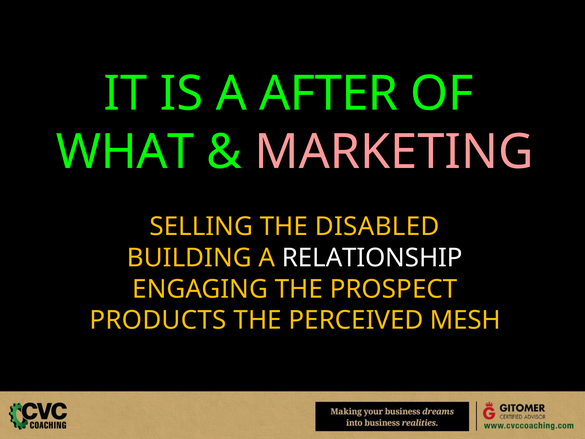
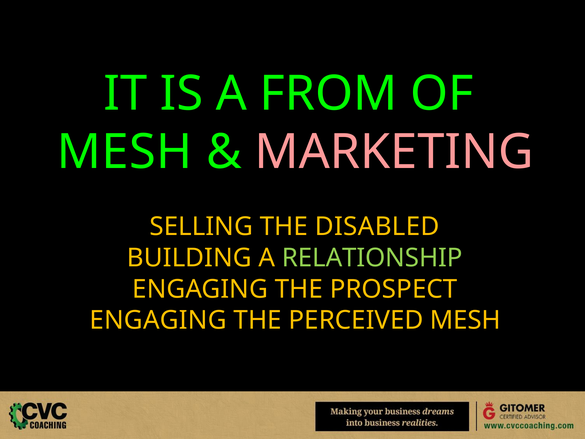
AFTER: AFTER -> FROM
WHAT at (125, 152): WHAT -> MESH
RELATIONSHIP colour: white -> light green
PRODUCTS at (158, 320): PRODUCTS -> ENGAGING
